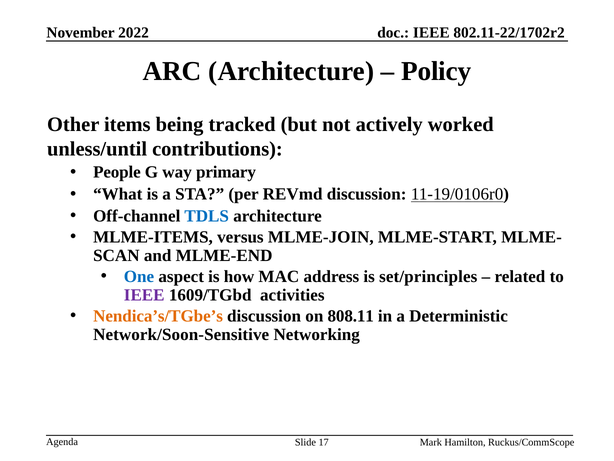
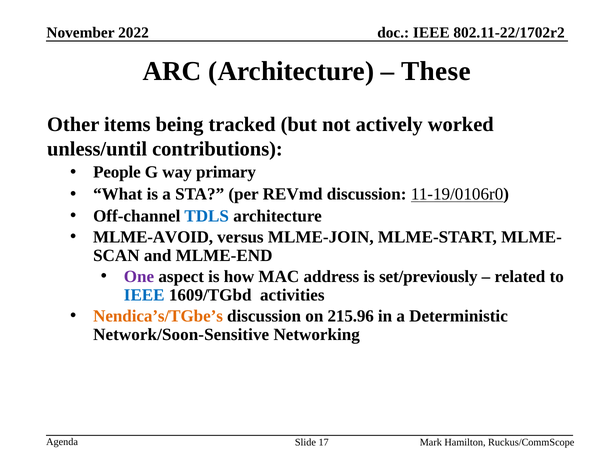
Policy: Policy -> These
MLME-ITEMS: MLME-ITEMS -> MLME-AVOID
One colour: blue -> purple
set/principles: set/principles -> set/previously
IEEE at (144, 295) colour: purple -> blue
808.11: 808.11 -> 215.96
